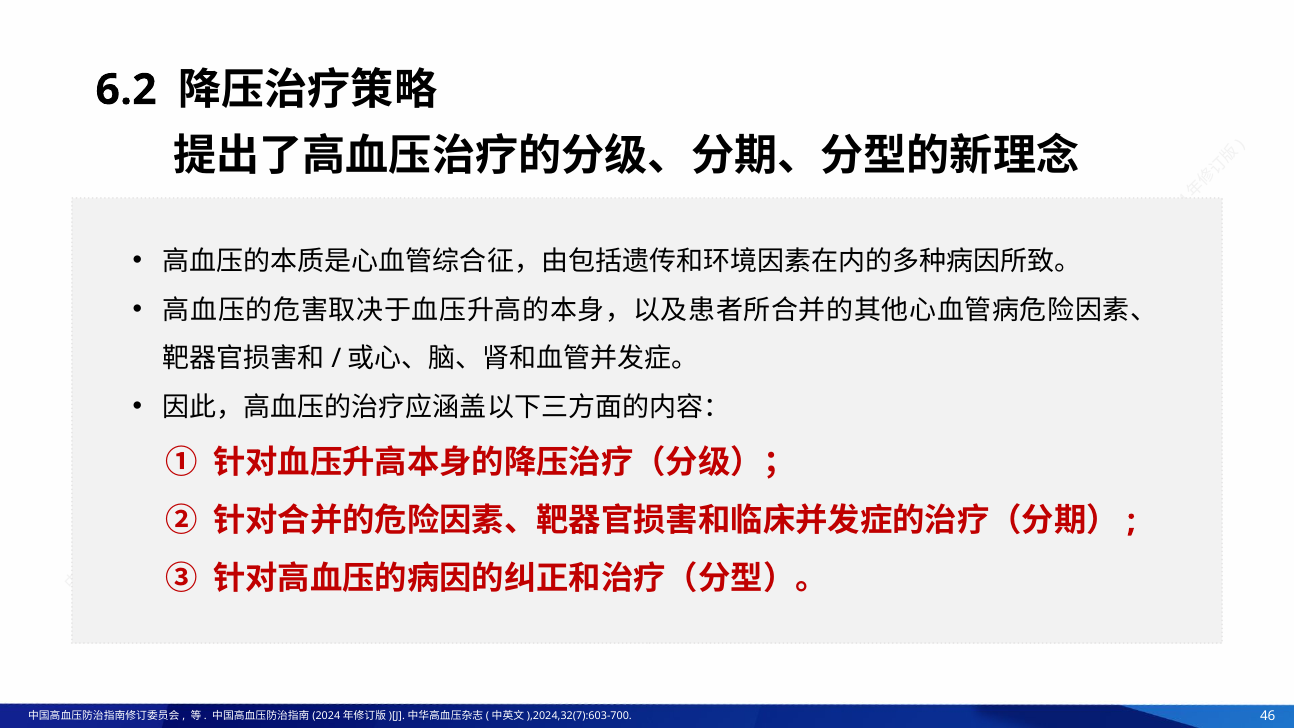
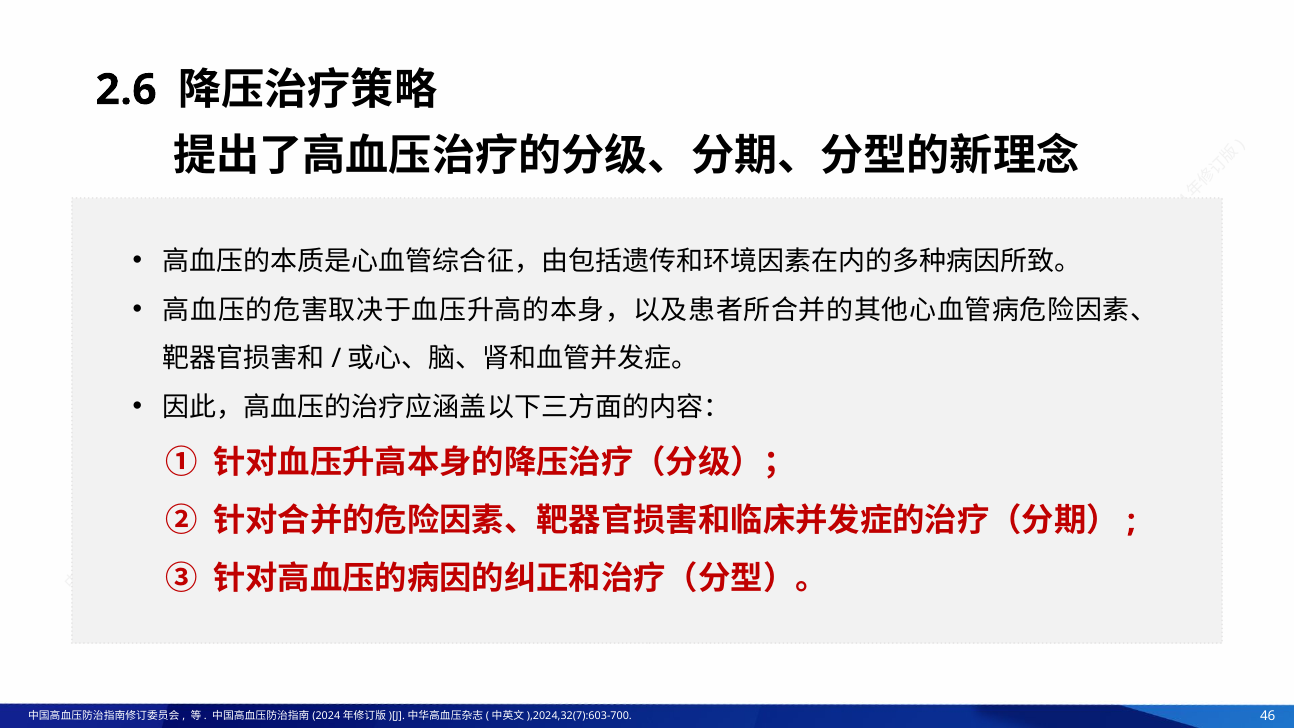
6.2: 6.2 -> 2.6
